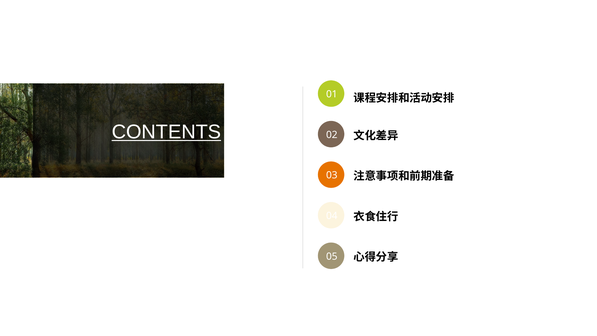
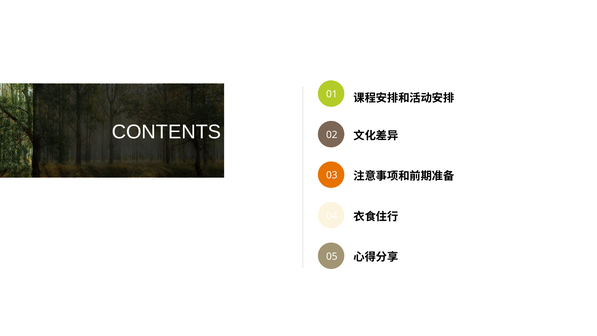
CONTENTS underline: present -> none
